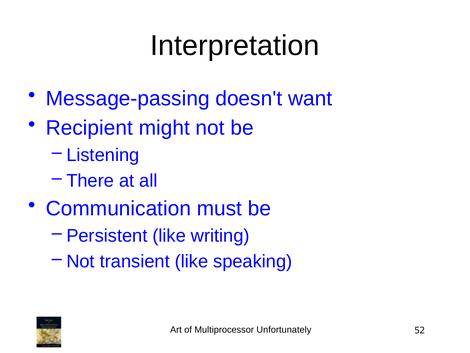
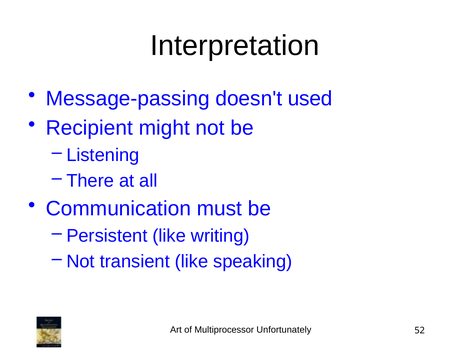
want: want -> used
